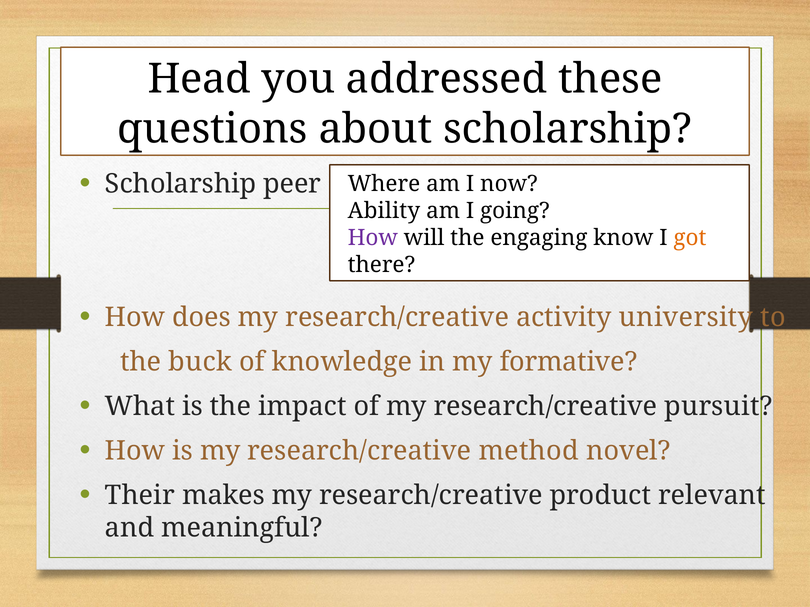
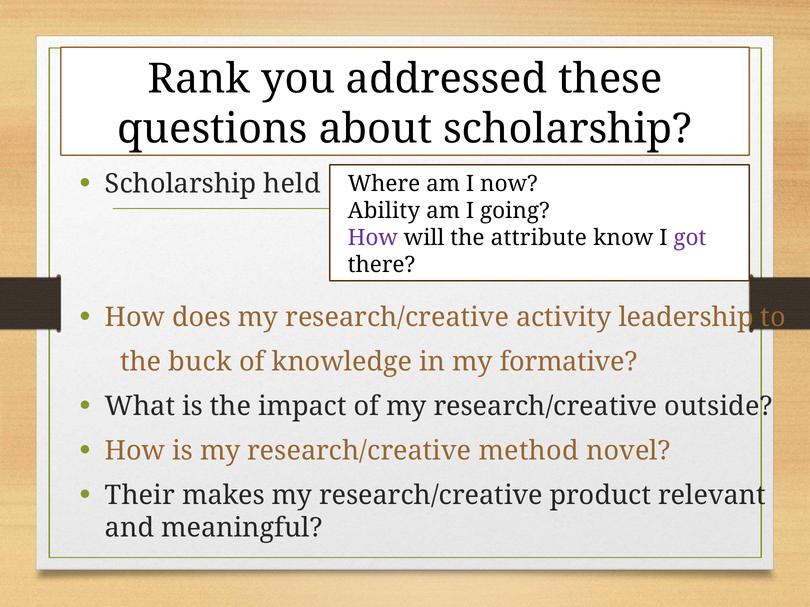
Head: Head -> Rank
peer: peer -> held
engaging: engaging -> attribute
got colour: orange -> purple
university: university -> leadership
pursuit: pursuit -> outside
